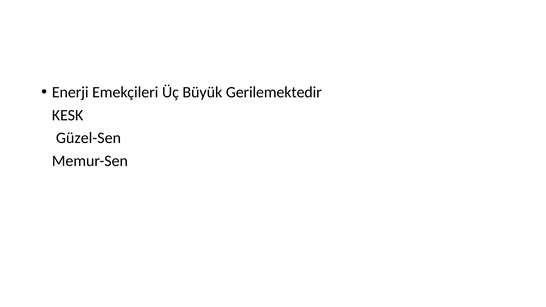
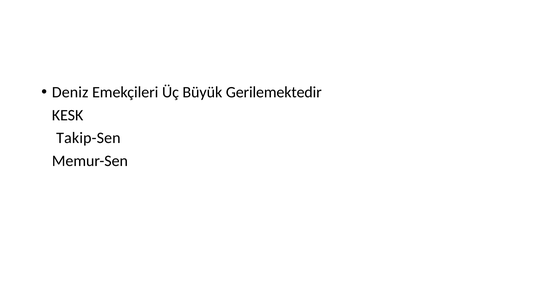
Enerji: Enerji -> Deniz
Güzel-Sen: Güzel-Sen -> Takip-Sen
